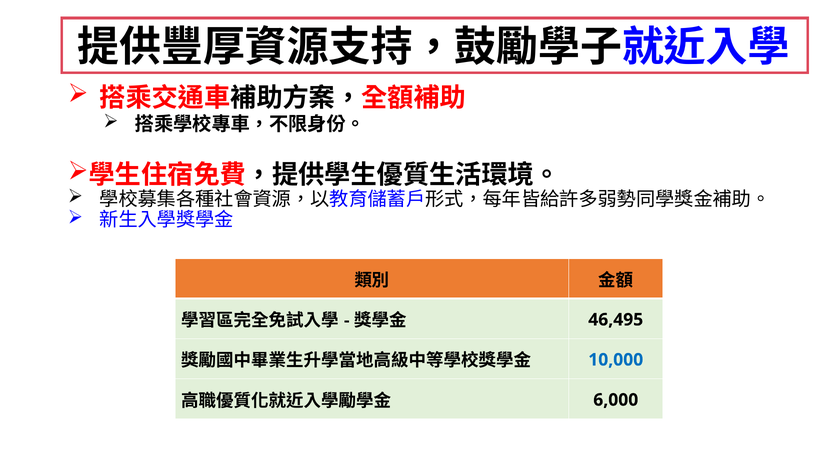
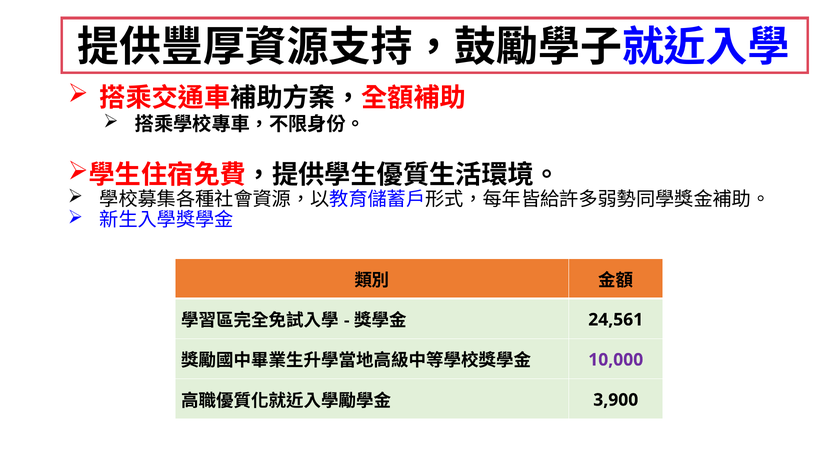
46,495: 46,495 -> 24,561
10,000 colour: blue -> purple
6,000: 6,000 -> 3,900
